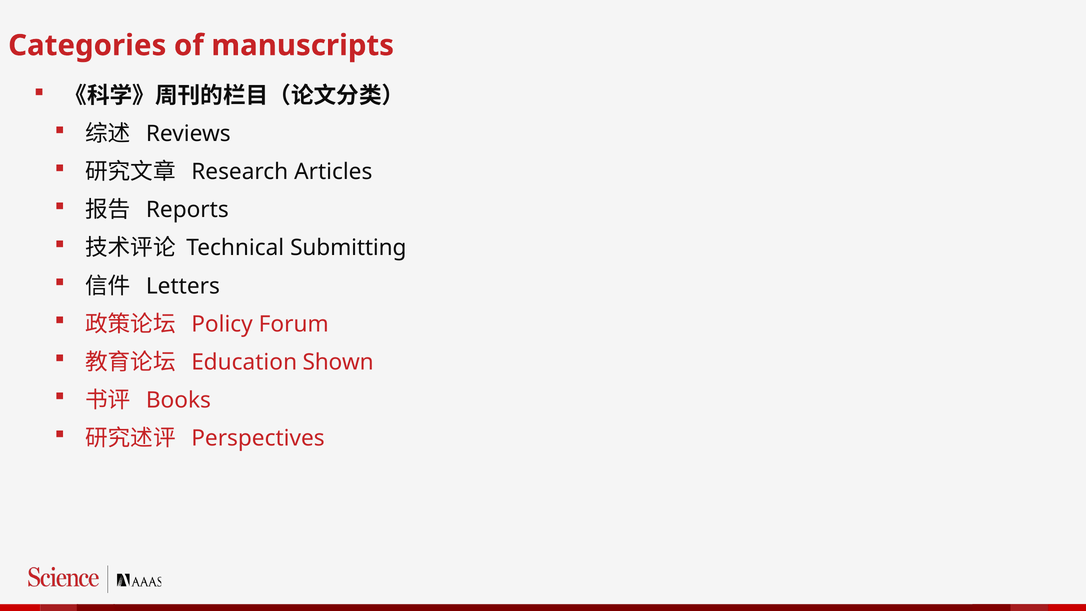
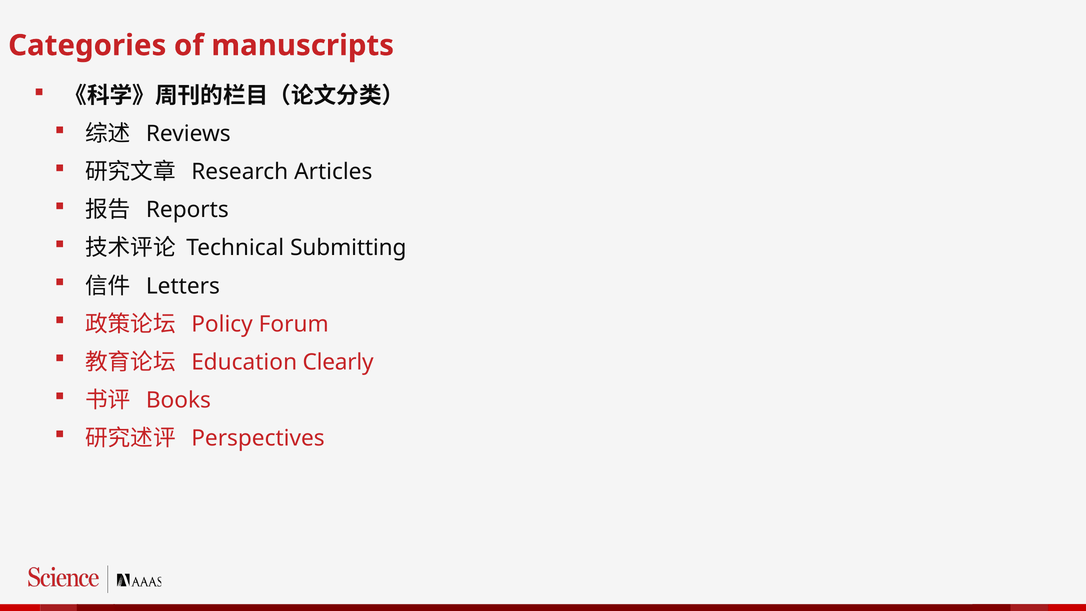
Shown: Shown -> Clearly
